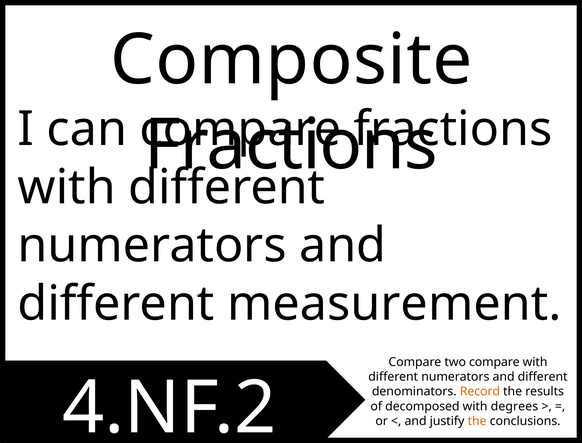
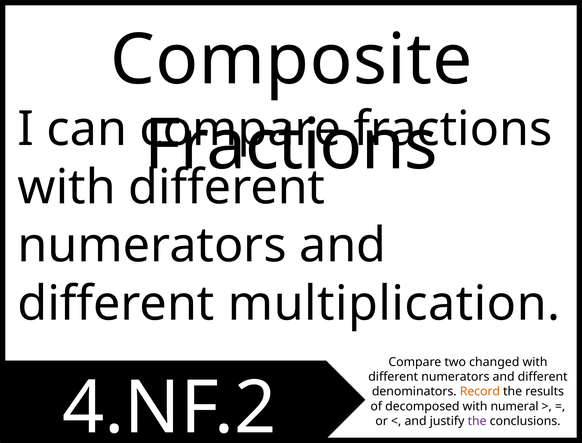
measurement: measurement -> multiplication
two compare: compare -> changed
degrees: degrees -> numeral
the at (477, 421) colour: orange -> purple
